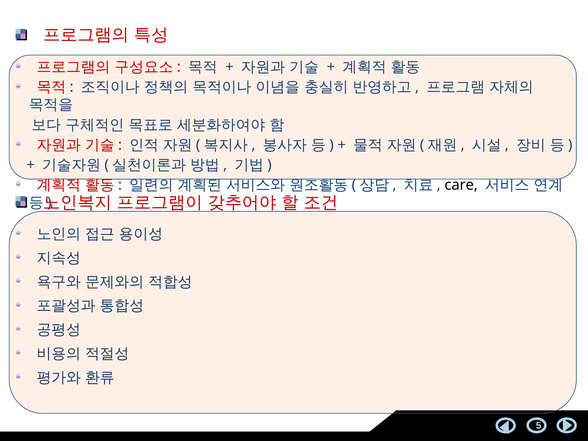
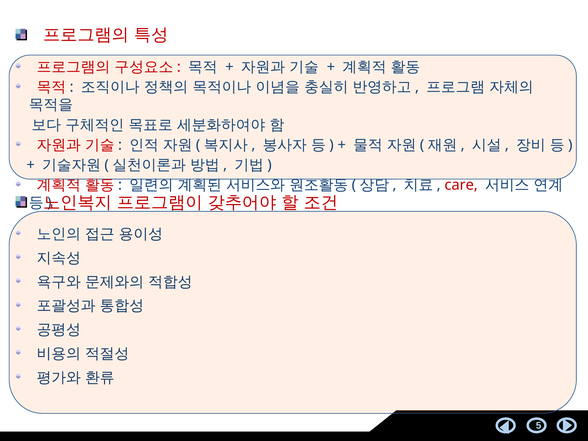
care colour: black -> red
